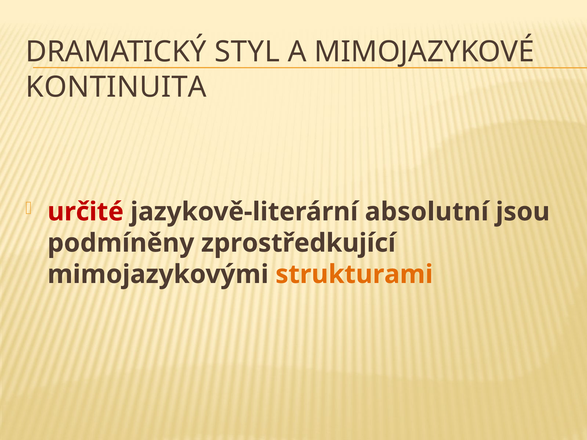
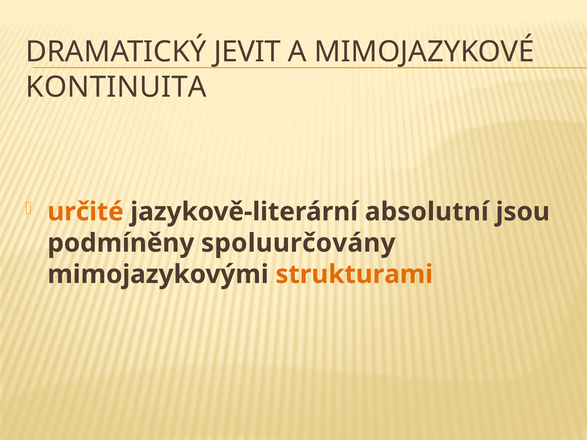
STYL: STYL -> JEVIT
určité colour: red -> orange
zprostředkující: zprostředkující -> spoluurčovány
